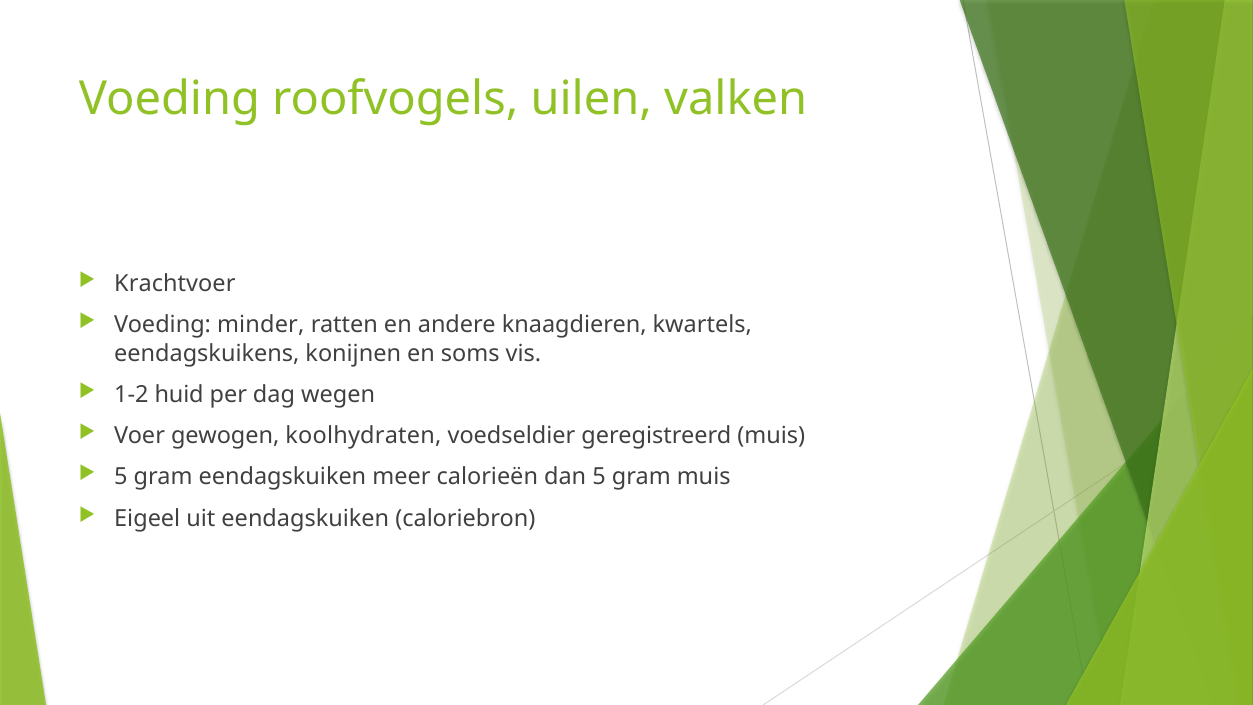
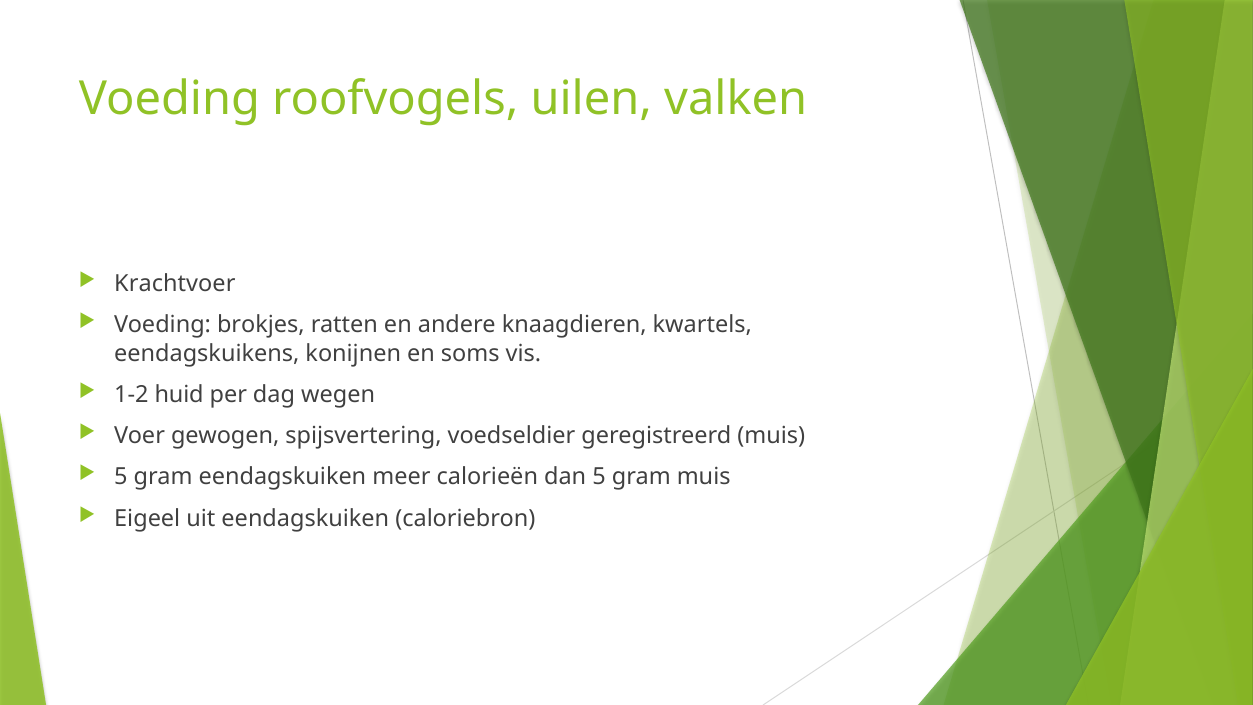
minder: minder -> brokjes
koolhydraten: koolhydraten -> spijsvertering
